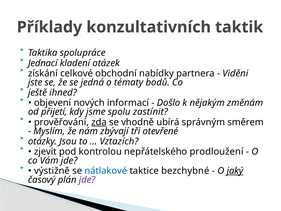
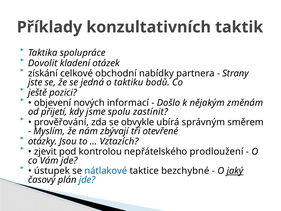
Jednací: Jednací -> Dovolit
Viděni: Viděni -> Strany
tématy: tématy -> taktiku
ihned: ihned -> pozici
zda underline: present -> none
vhodně: vhodně -> obvykle
výstižně: výstižně -> ústupek
jde at (87, 180) colour: purple -> blue
